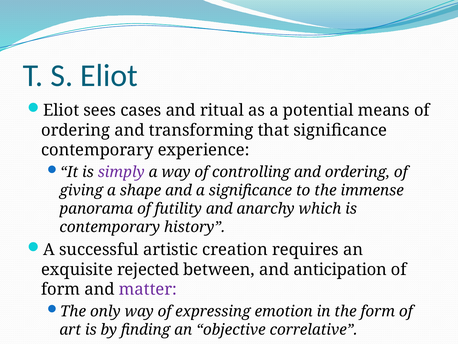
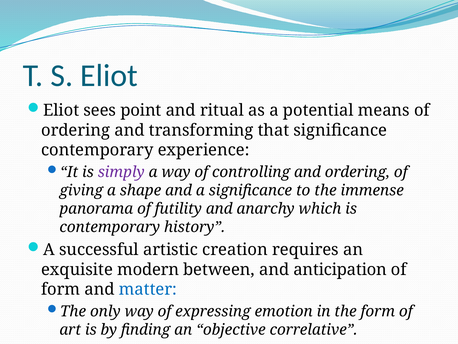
cases: cases -> point
rejected: rejected -> modern
matter colour: purple -> blue
